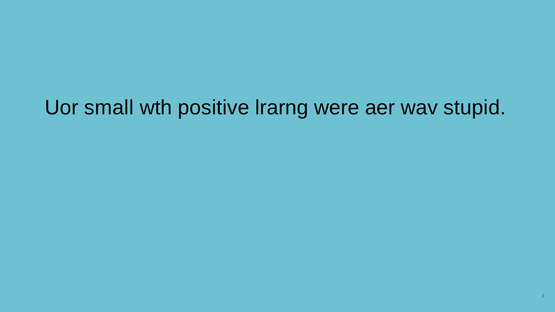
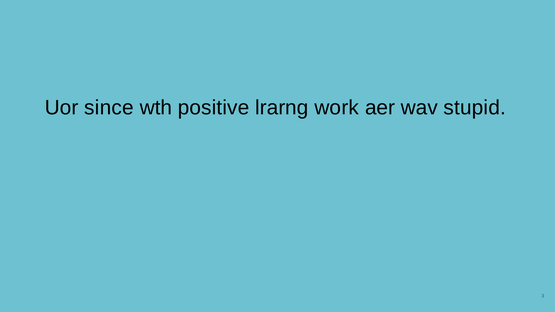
small: small -> since
were: were -> work
